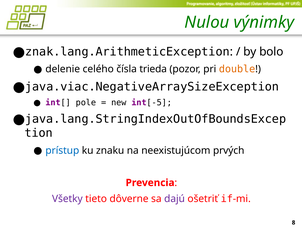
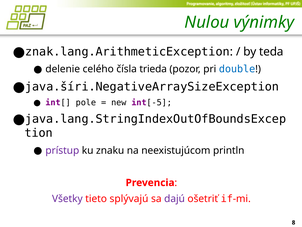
bolo: bolo -> teda
double colour: orange -> blue
java.viac.NegativeArraySizeException: java.viac.NegativeArraySizeException -> java.šíri.NegativeArraySizeException
prístup colour: blue -> purple
prvých: prvých -> println
dôverne: dôverne -> splývajú
